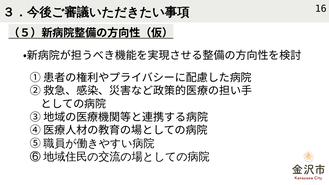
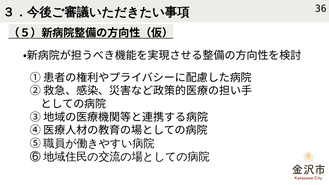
16: 16 -> 36
